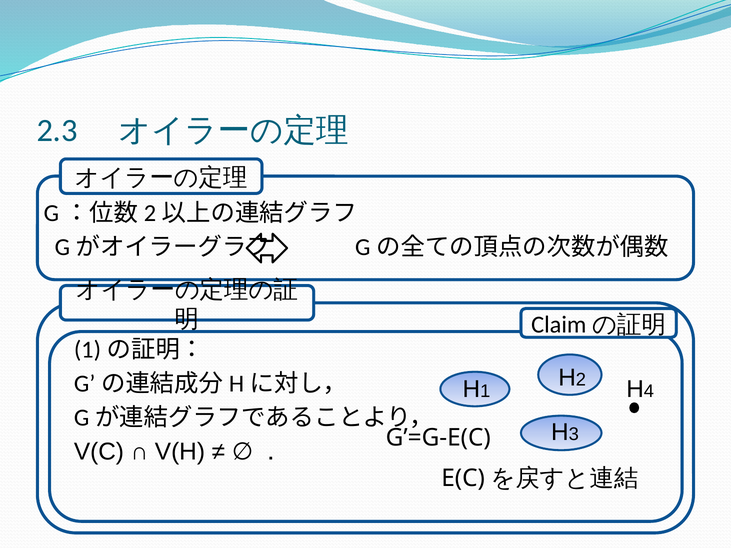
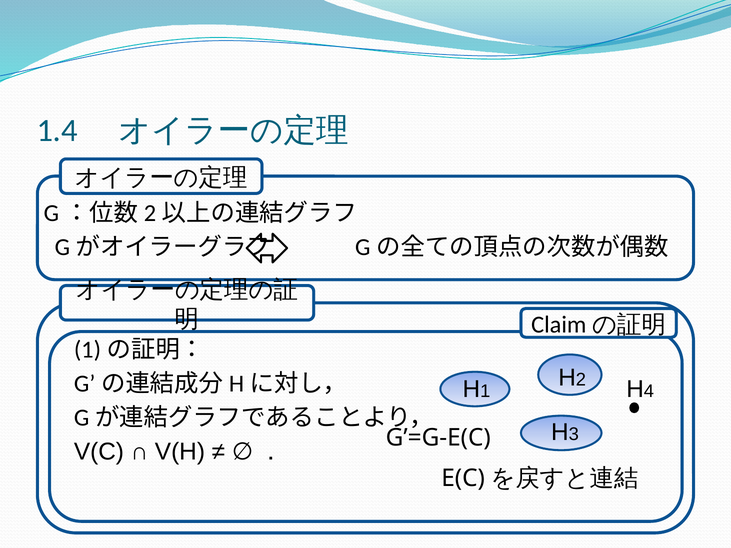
2.3: 2.3 -> 1.4
